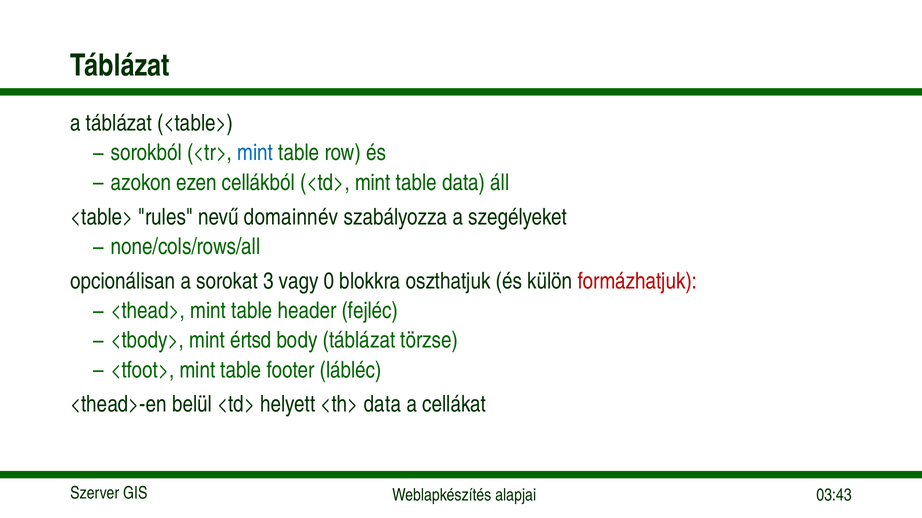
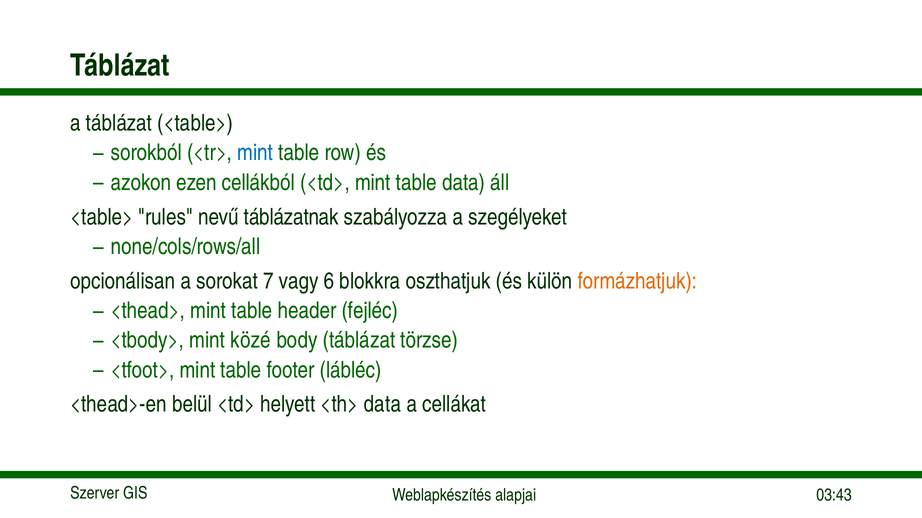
domainnév: domainnév -> táblázatnak
3: 3 -> 7
0: 0 -> 6
formázhatjuk colour: red -> orange
értsd: értsd -> közé
